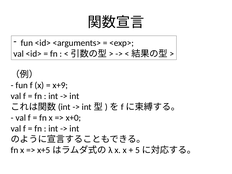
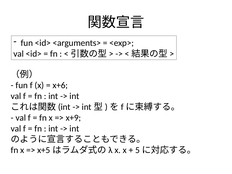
x+9: x+9 -> x+6
x+0: x+0 -> x+9
